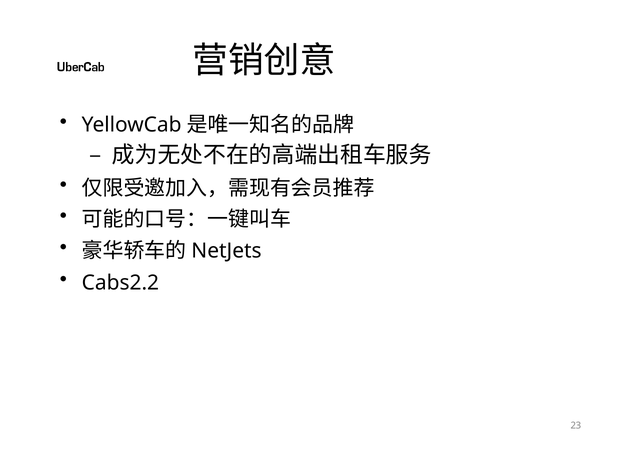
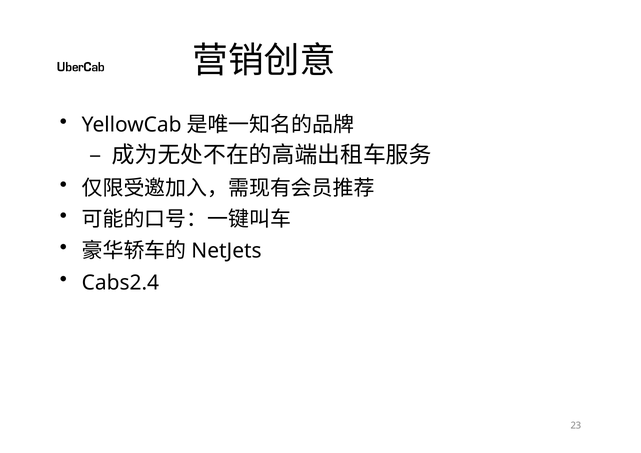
Cabs2.2: Cabs2.2 -> Cabs2.4
